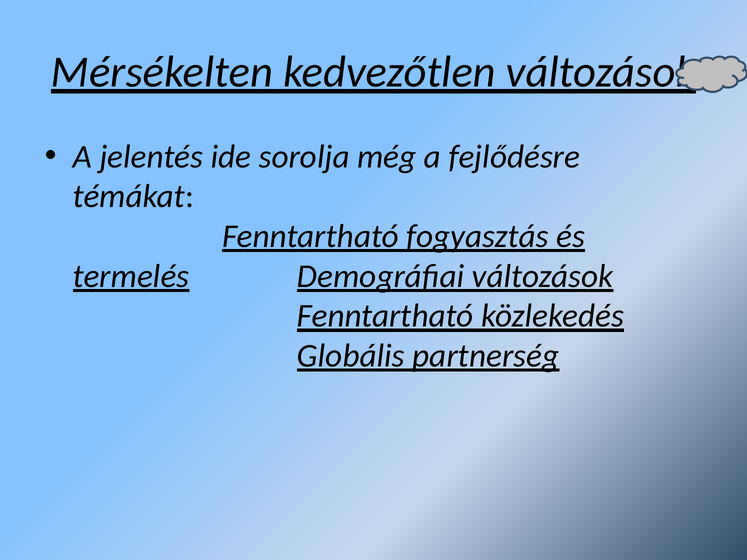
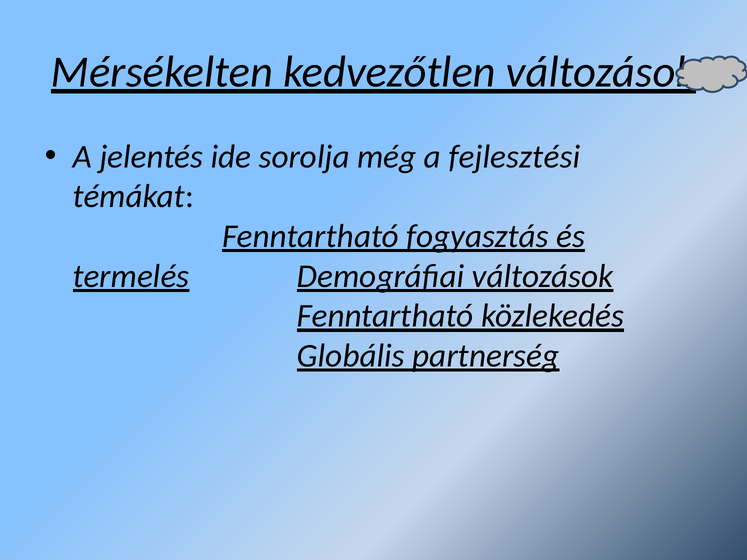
fejlődésre: fejlődésre -> fejlesztési
